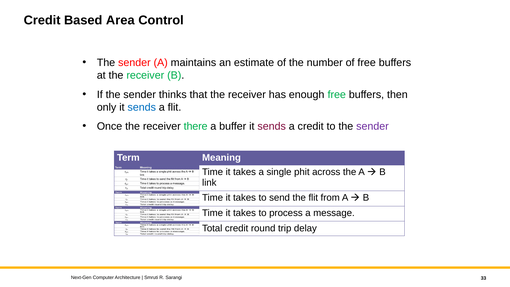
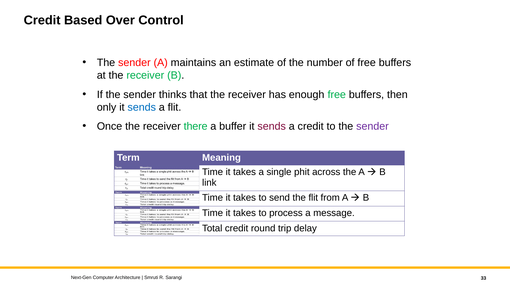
Area: Area -> Over
